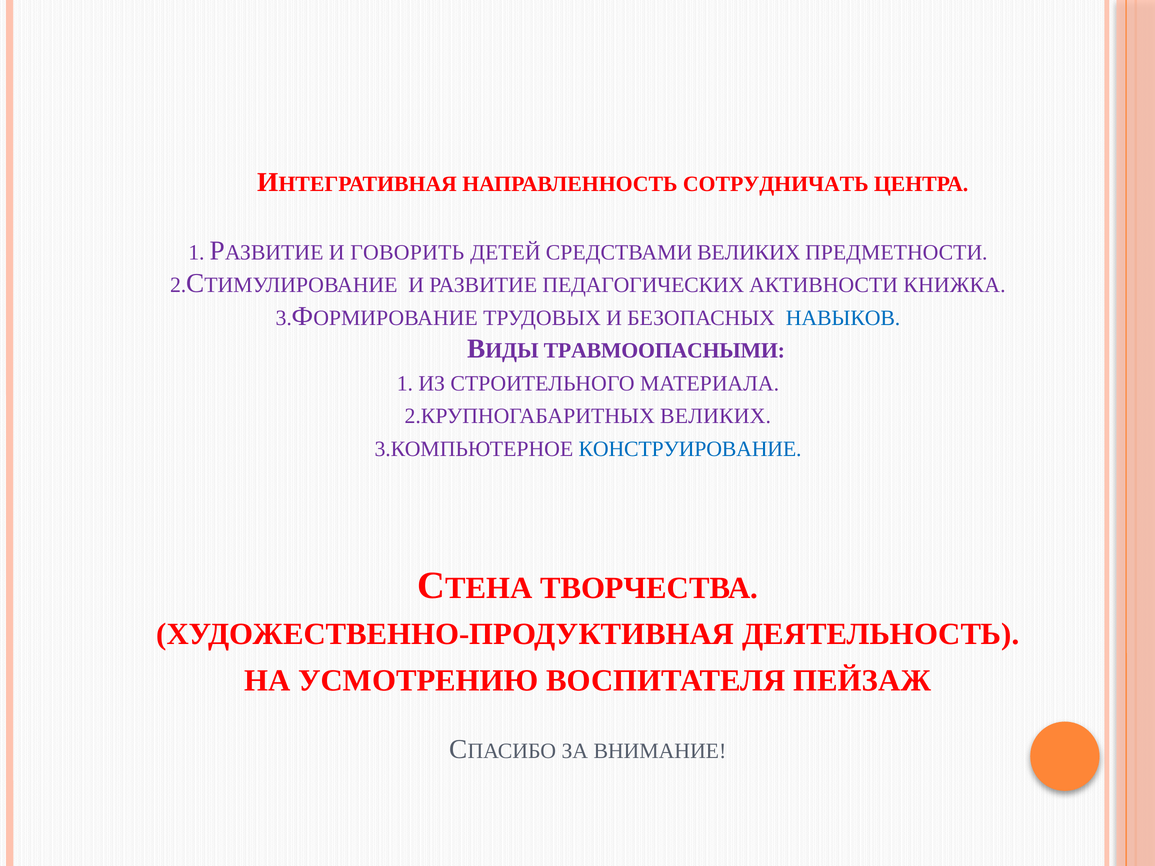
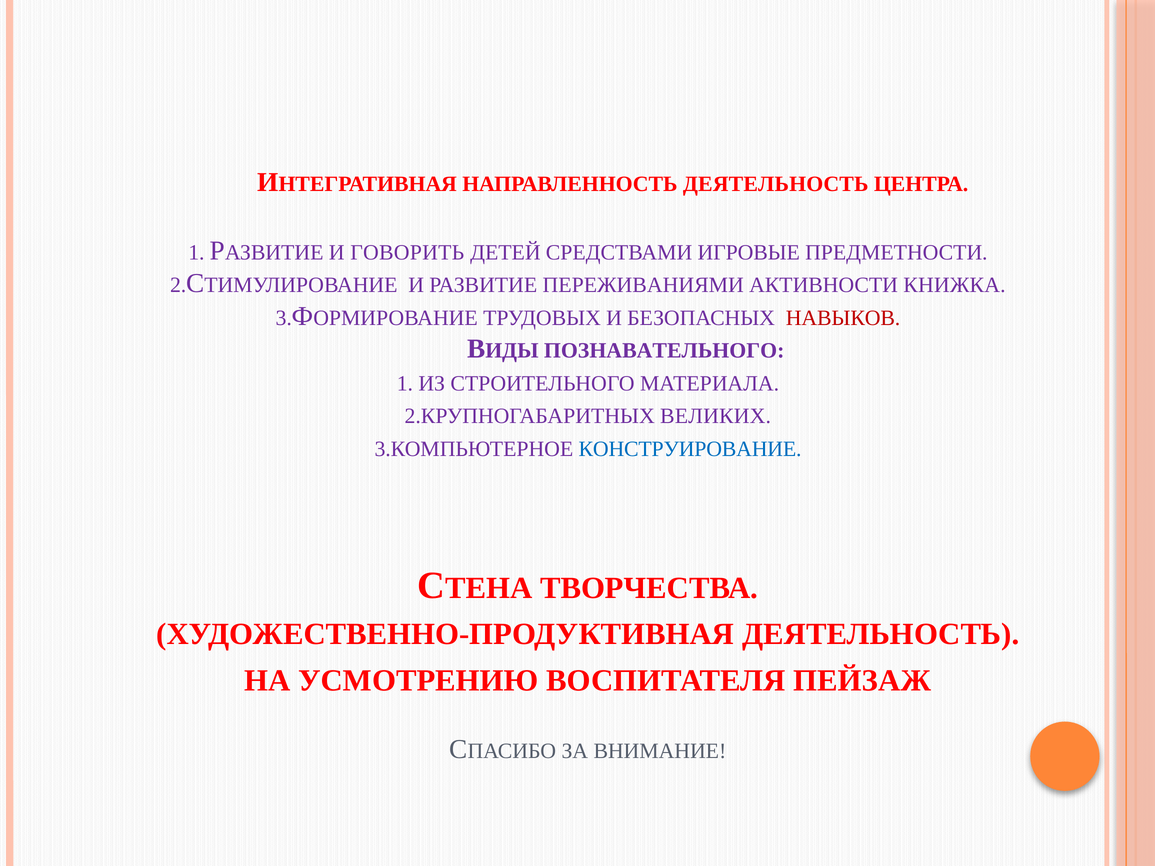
НАПРАВЛЕННОСТЬ СОТРУДНИЧАТЬ: СОТРУДНИЧАТЬ -> ДЕЯТЕЛЬНОСТЬ
СРЕДСТВАМИ ВЕЛИКИХ: ВЕЛИКИХ -> ИГРОВЫЕ
ПЕДАГОГИЧЕСКИХ: ПЕДАГОГИЧЕСКИХ -> ПЕРЕЖИВАНИЯМИ
НАВЫКОВ colour: blue -> red
ТРАВМООПАСНЫМИ: ТРАВМООПАСНЫМИ -> ПОЗНАВАТЕЛЬНОГО
